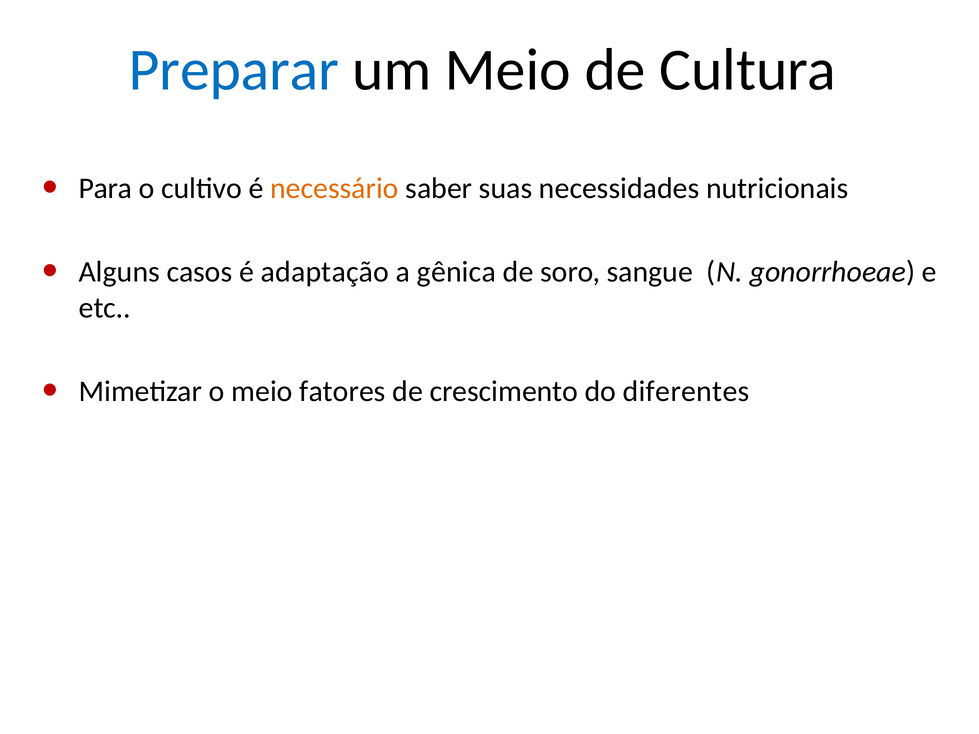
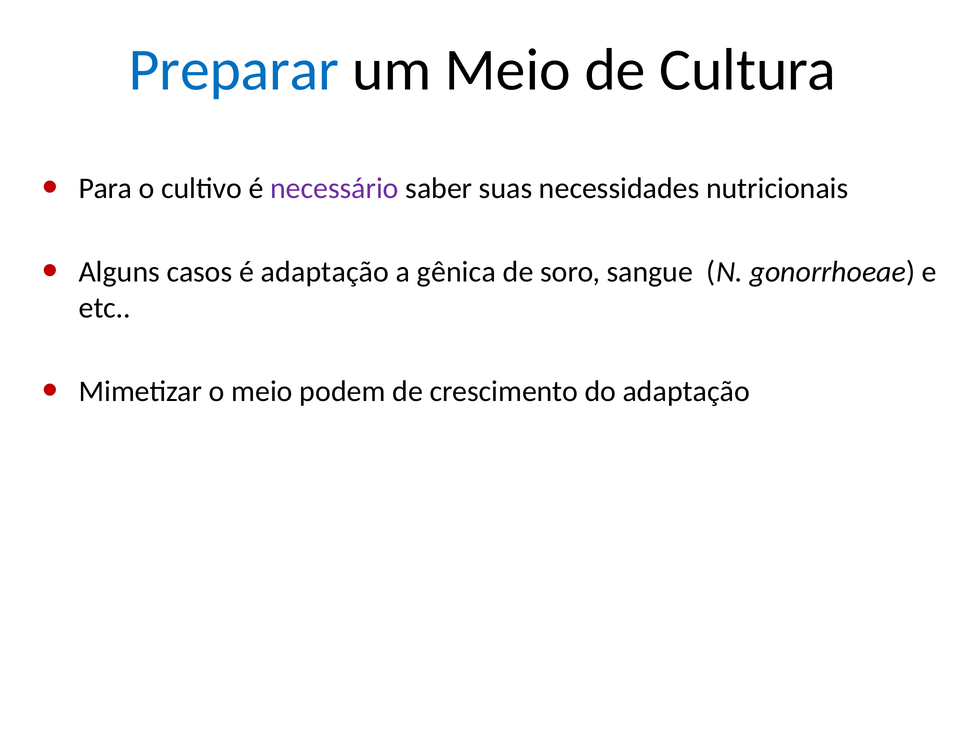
necessário colour: orange -> purple
fatores: fatores -> podem
do diferentes: diferentes -> adaptação
